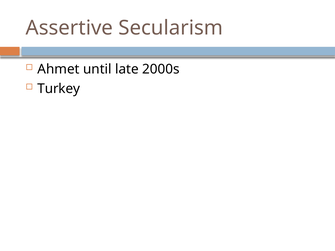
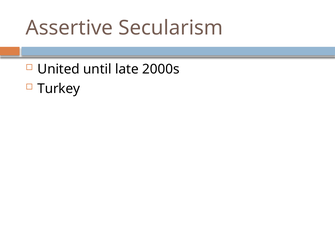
Ahmet: Ahmet -> United
